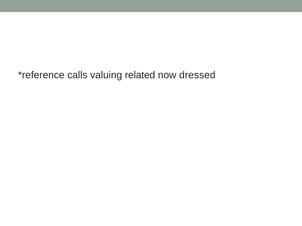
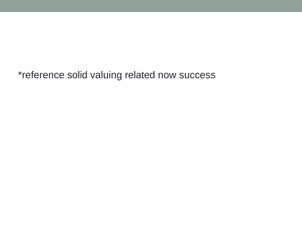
calls: calls -> solid
dressed: dressed -> success
